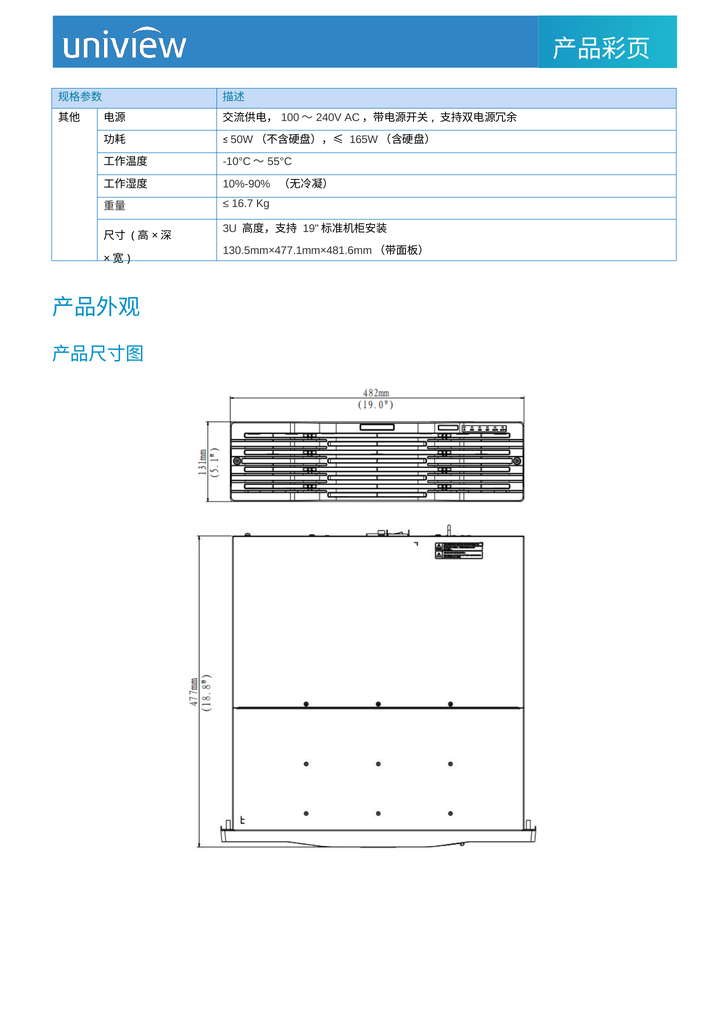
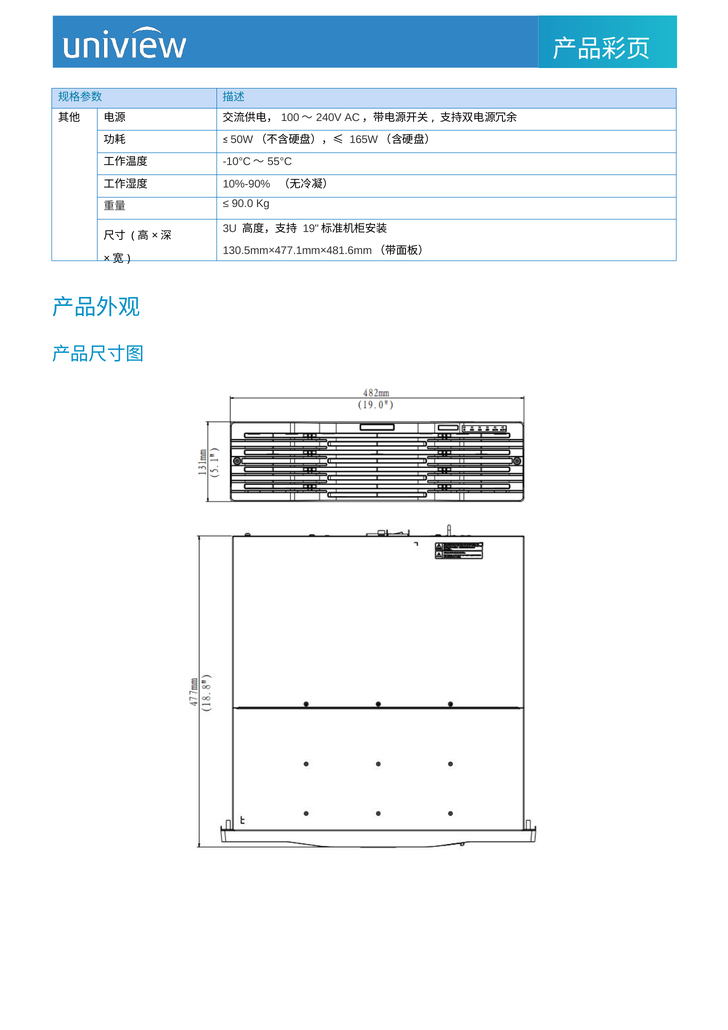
16.7: 16.7 -> 90.0
